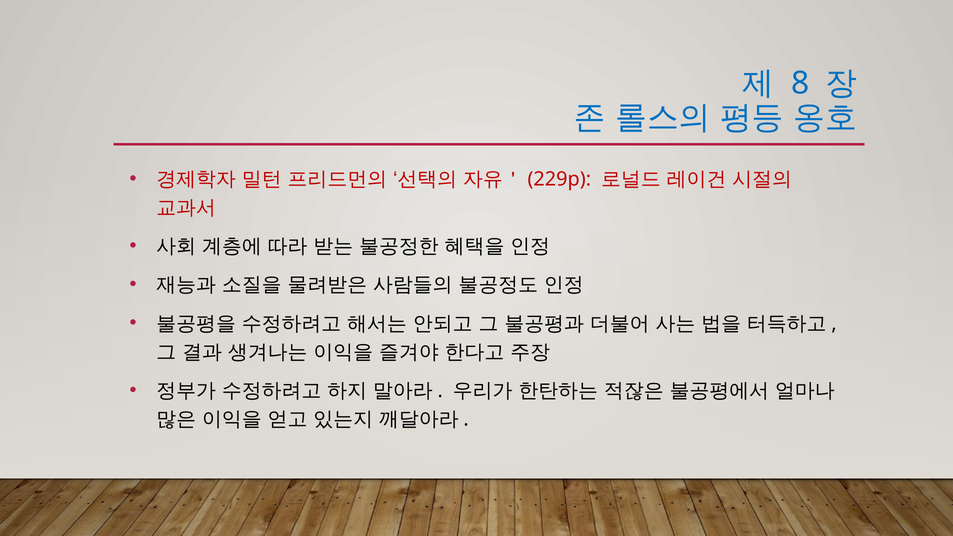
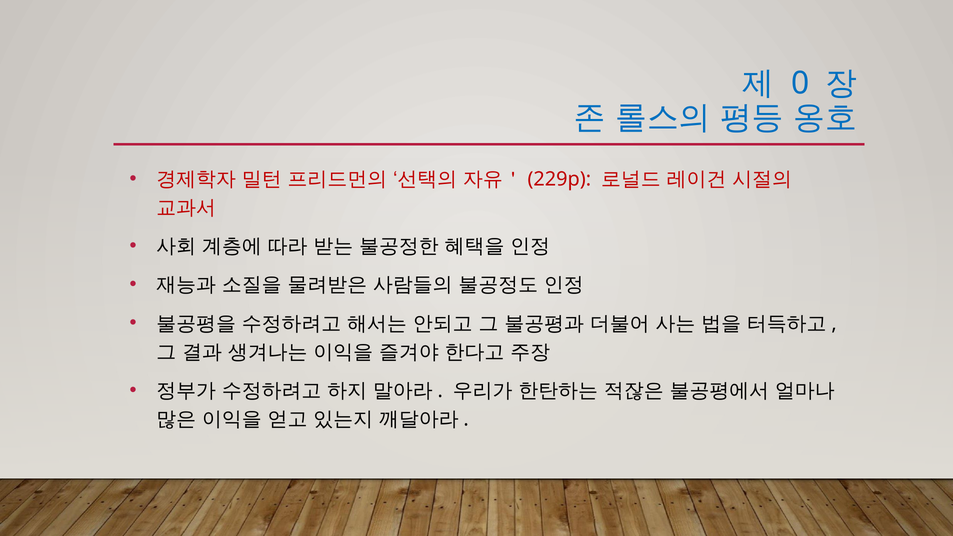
8: 8 -> 0
